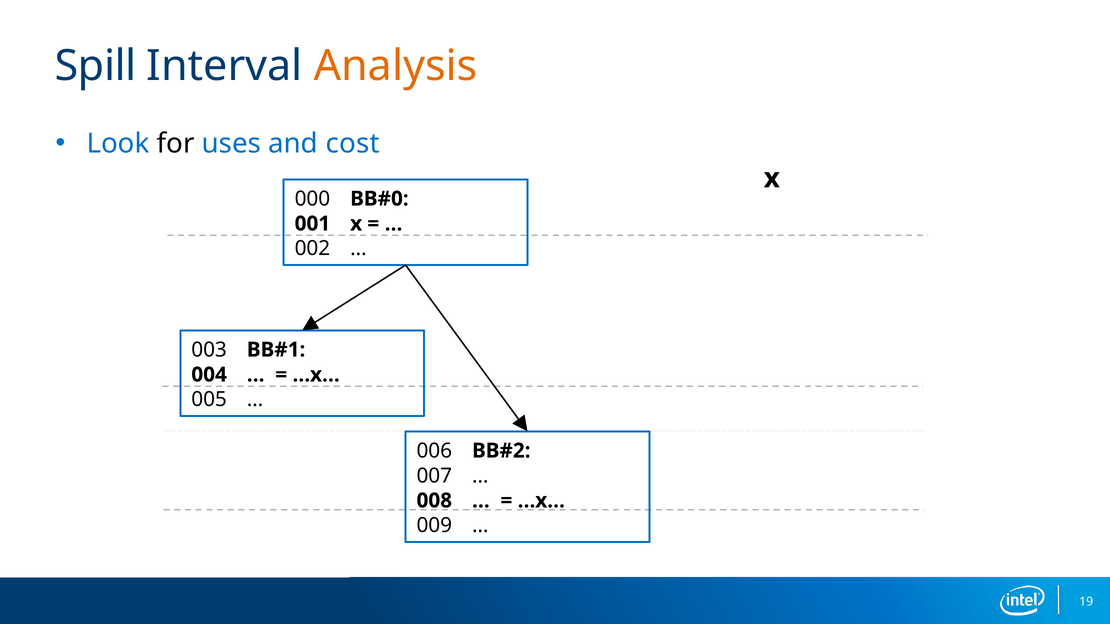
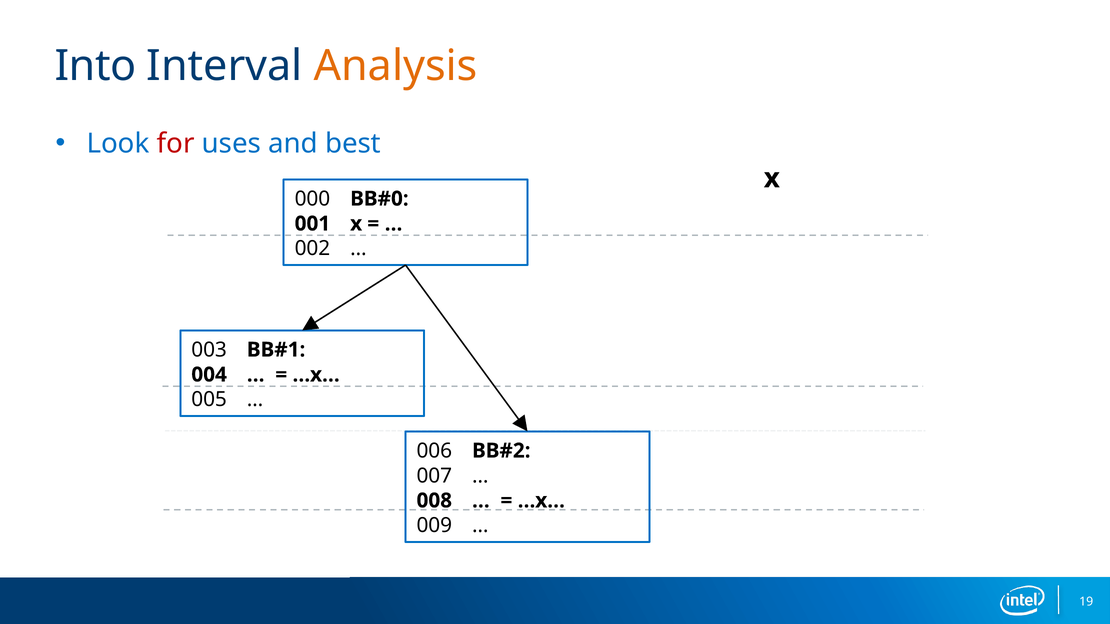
Spill: Spill -> Into
for colour: black -> red
cost: cost -> best
